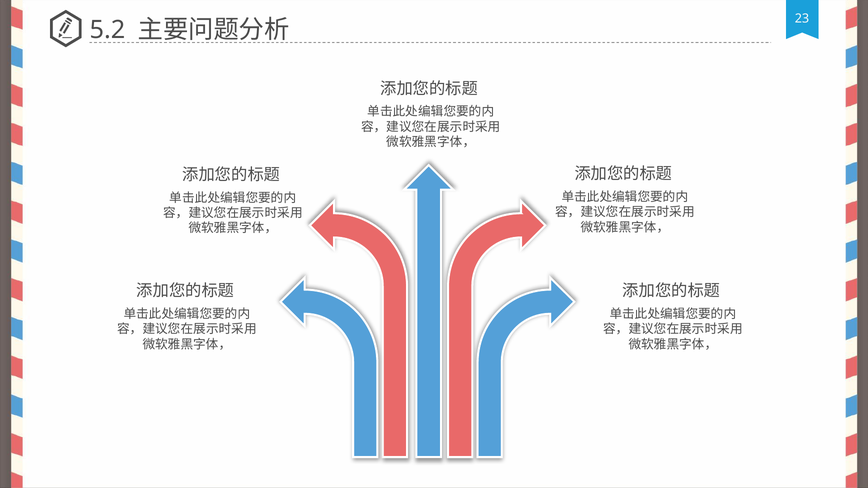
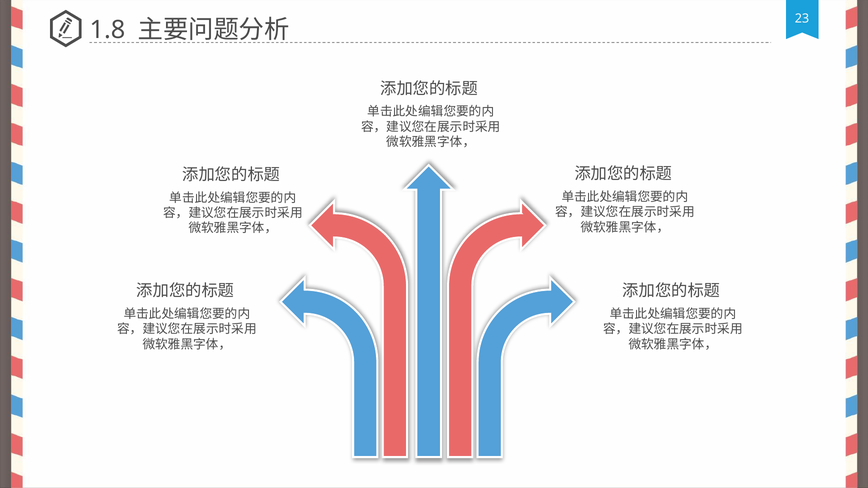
5.2: 5.2 -> 1.8
